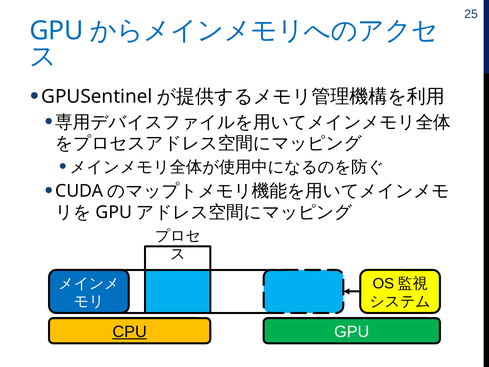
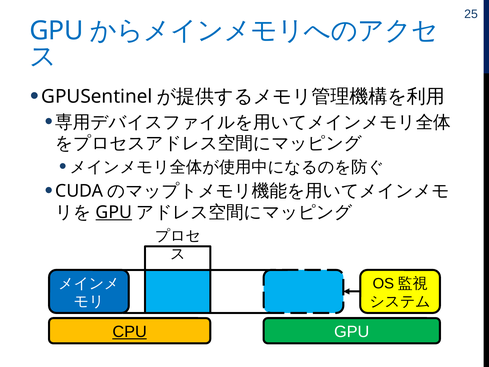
GPU at (114, 212) underline: none -> present
